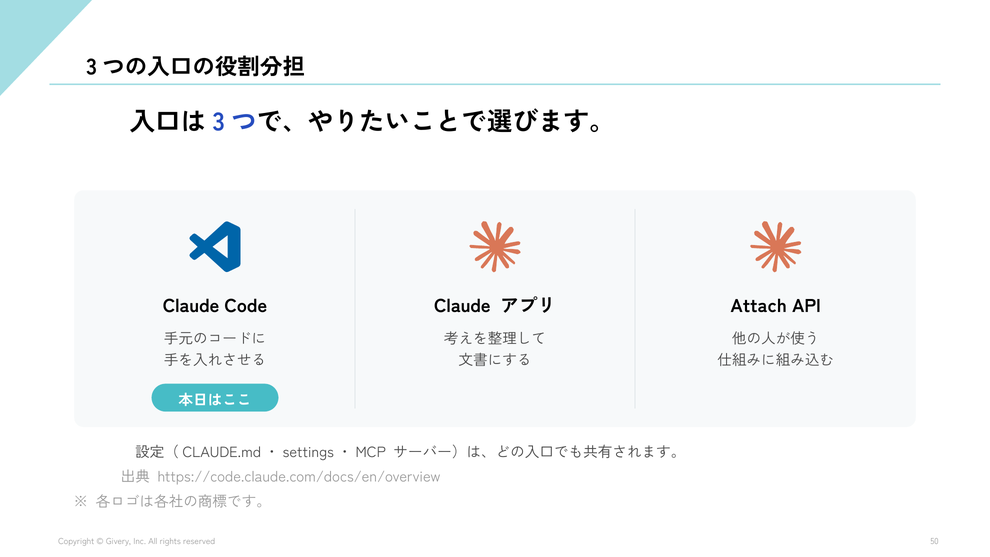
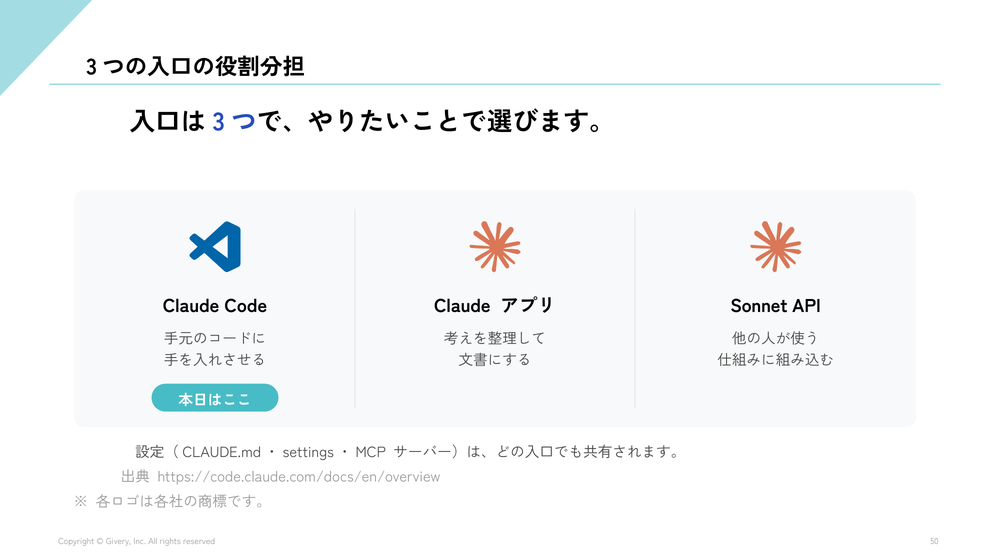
Attach: Attach -> Sonnet
